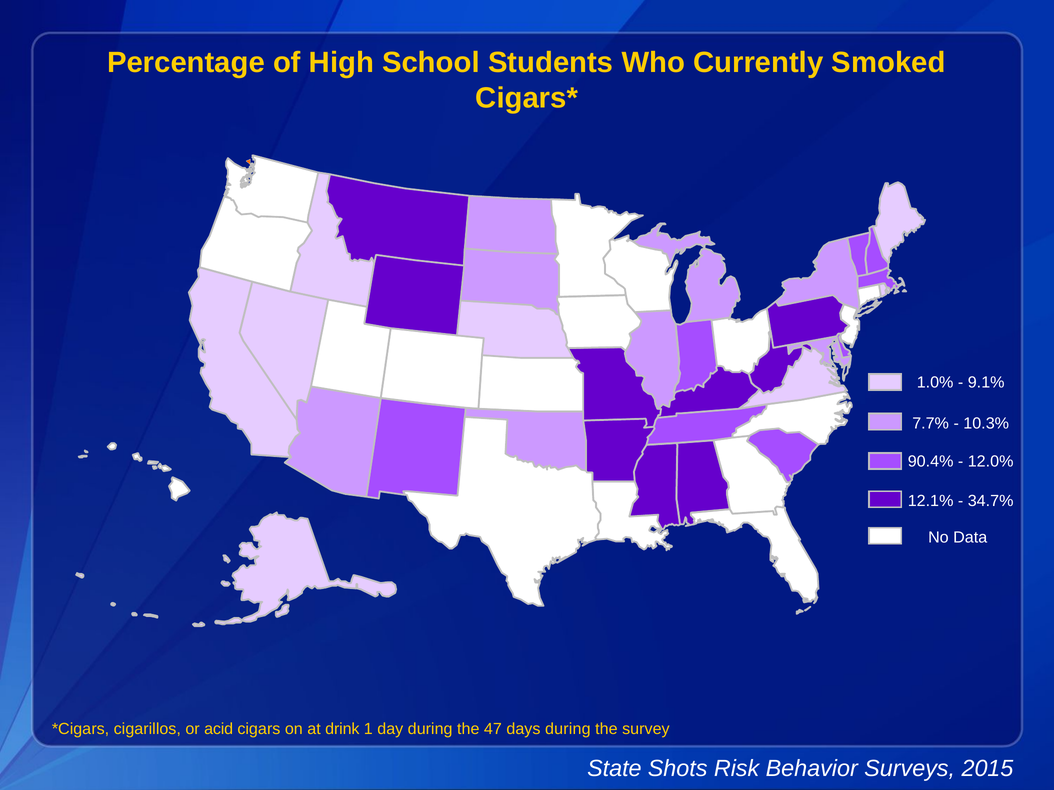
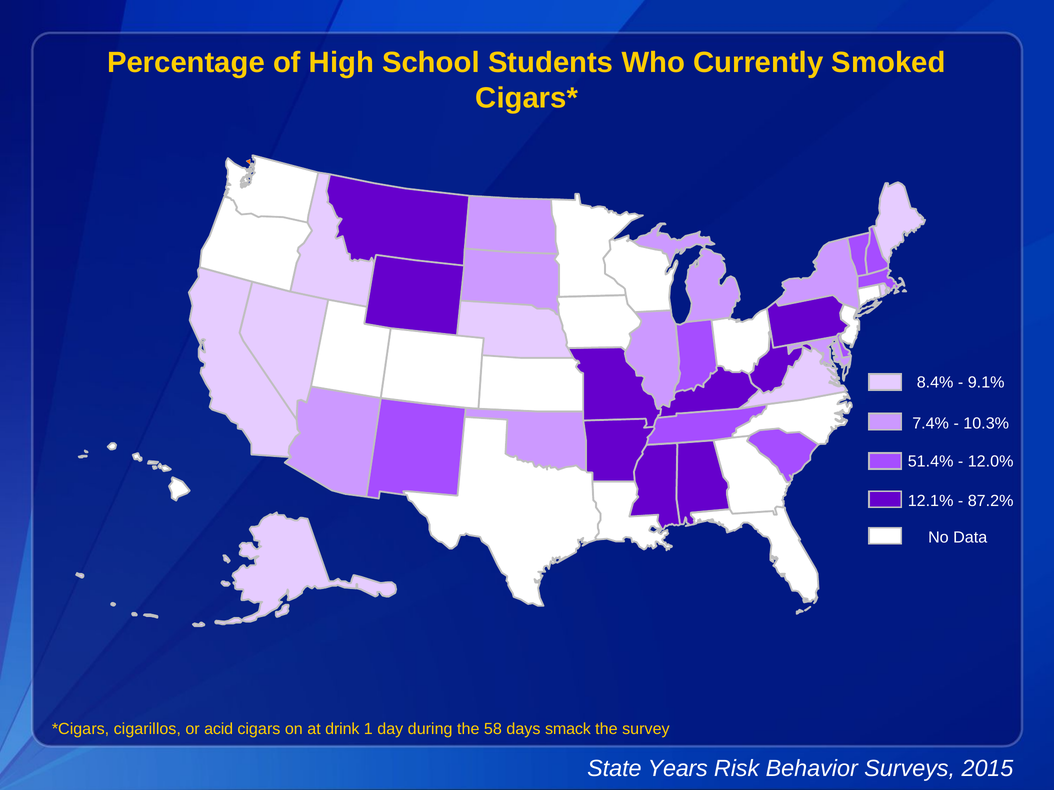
1.0%: 1.0% -> 8.4%
7.7%: 7.7% -> 7.4%
90.4%: 90.4% -> 51.4%
34.7%: 34.7% -> 87.2%
47: 47 -> 58
days during: during -> smack
Shots: Shots -> Years
